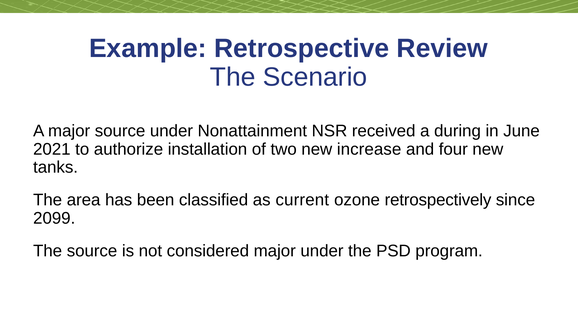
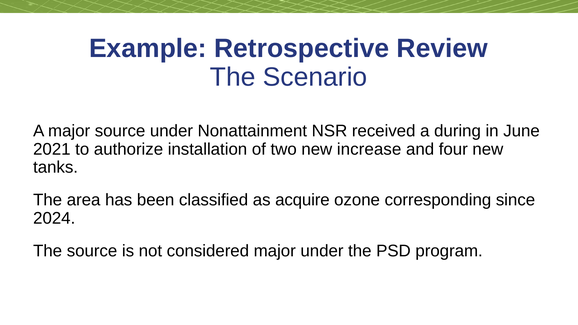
current: current -> acquire
retrospectively: retrospectively -> corresponding
2099: 2099 -> 2024
